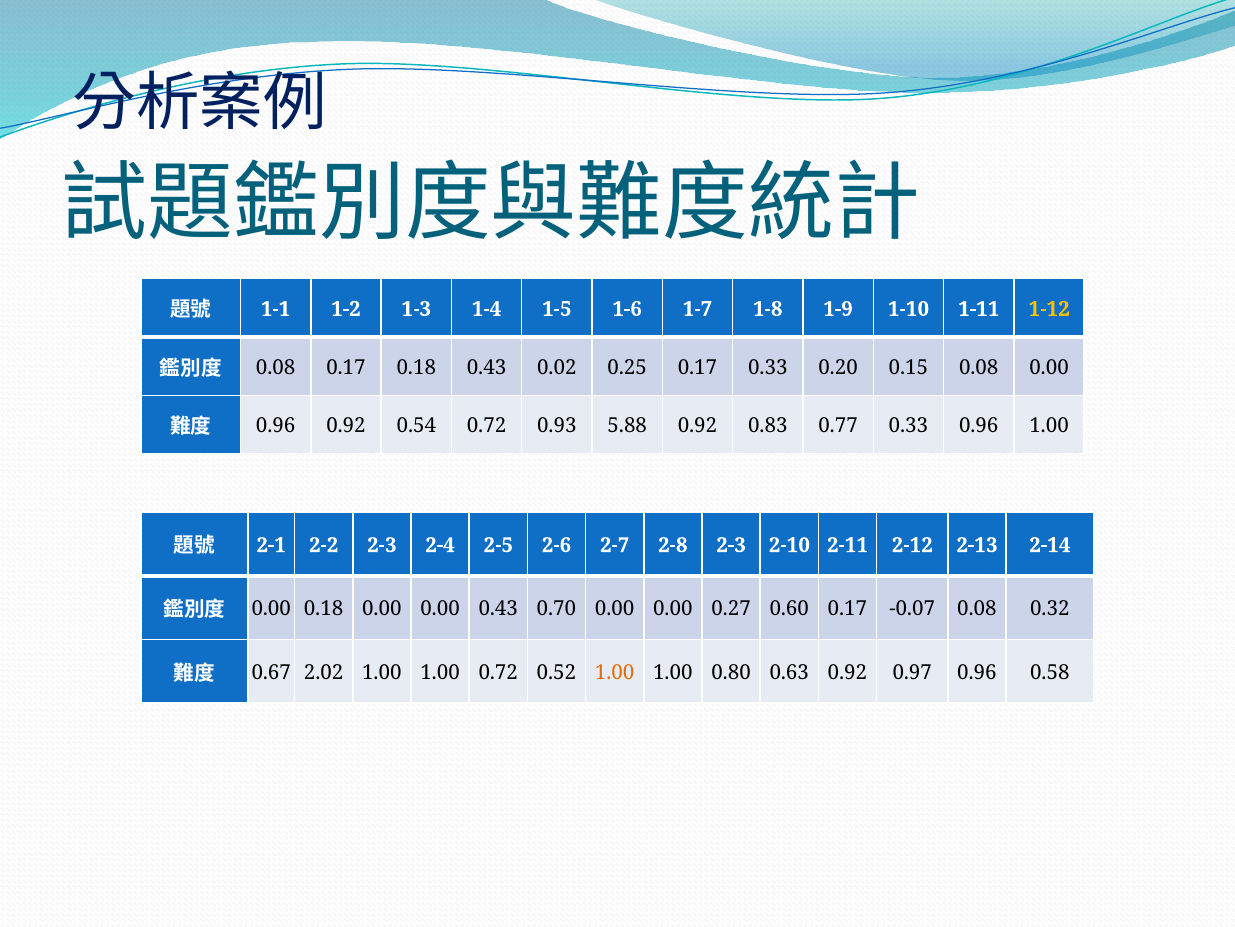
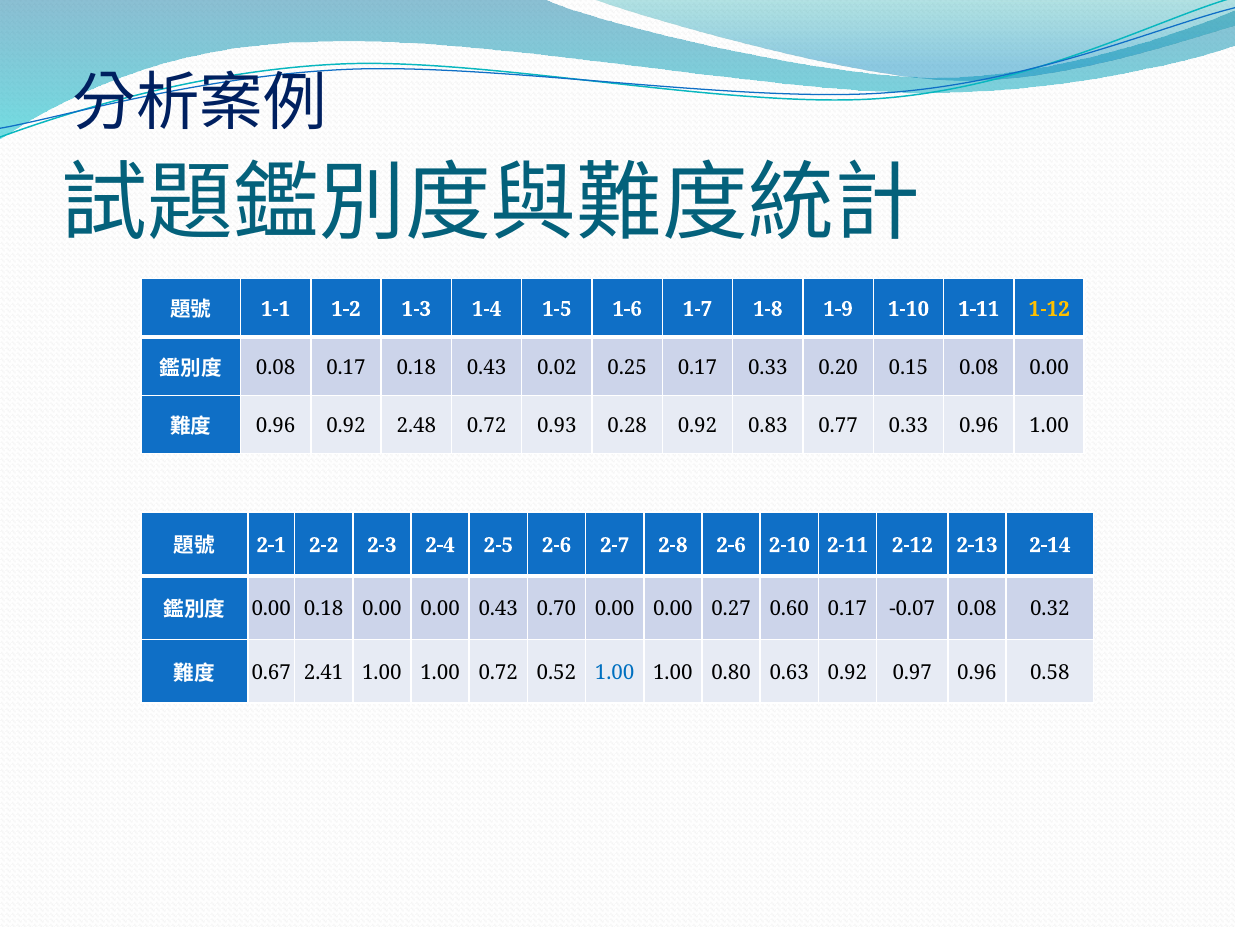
0.54: 0.54 -> 2.48
5.88: 5.88 -> 0.28
2-8 2-3: 2-3 -> 2-6
2.02: 2.02 -> 2.41
1.00 at (615, 672) colour: orange -> blue
